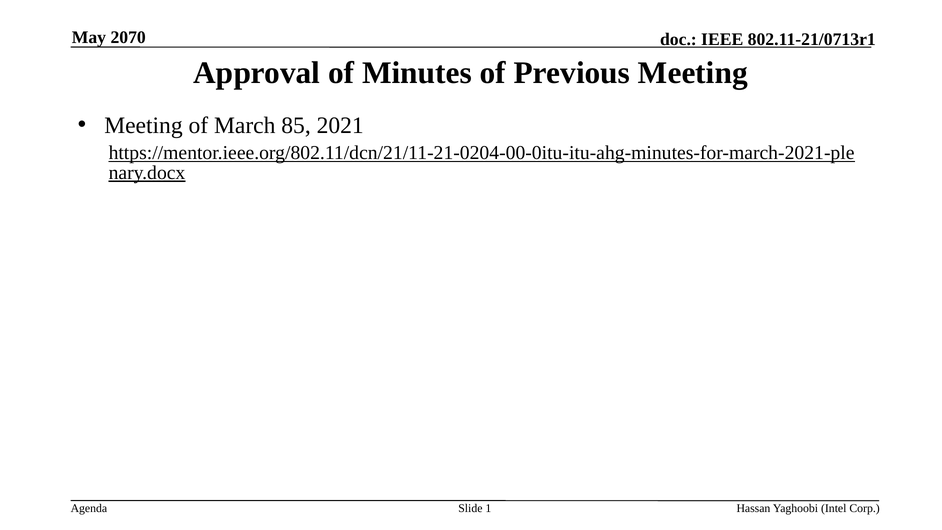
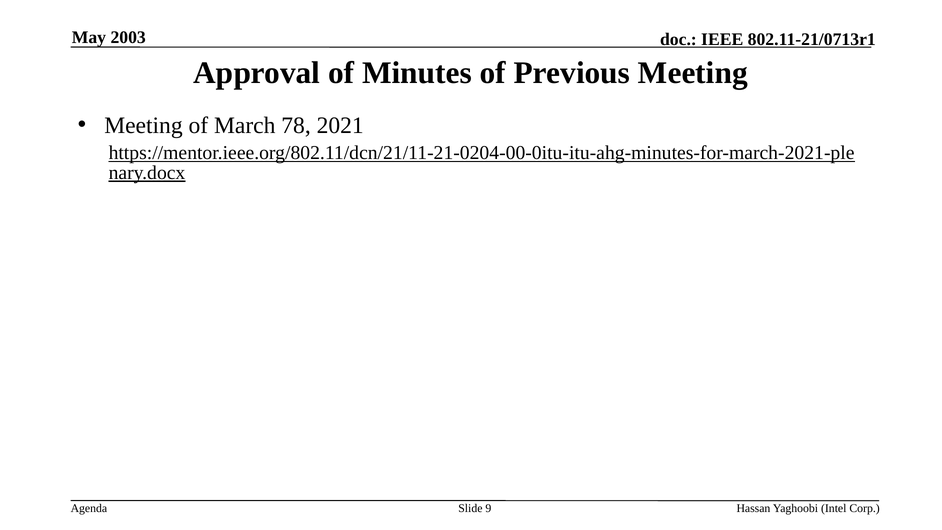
2070: 2070 -> 2003
85: 85 -> 78
1: 1 -> 9
